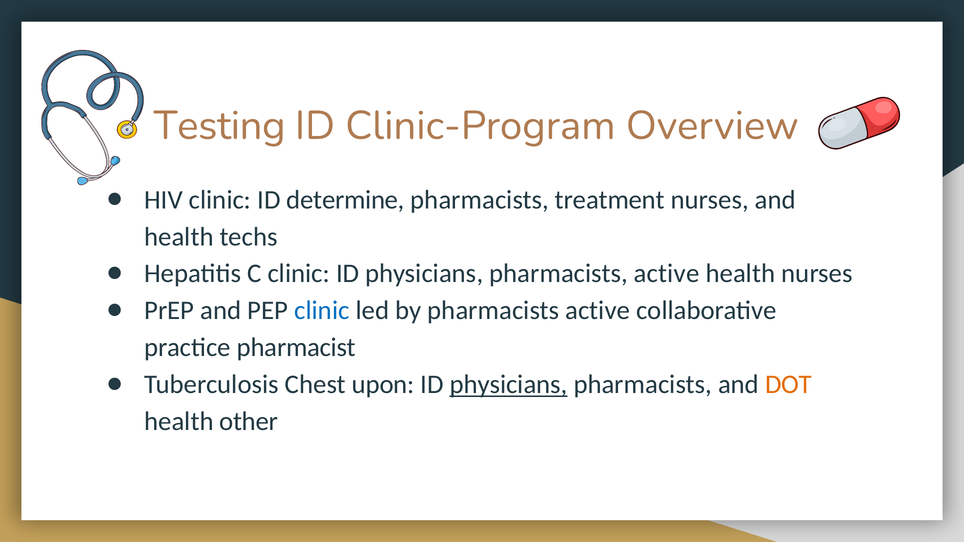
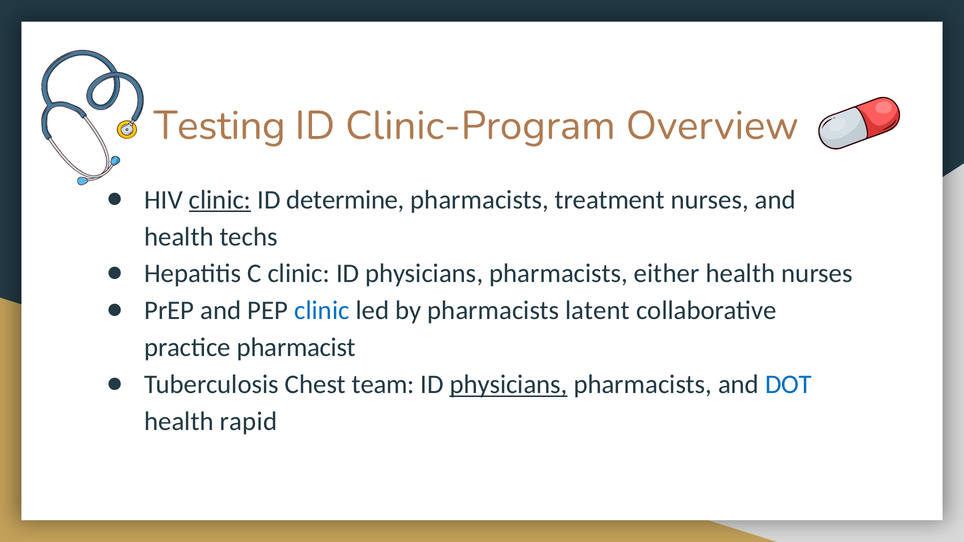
clinic at (220, 200) underline: none -> present
physicians pharmacists active: active -> either
by pharmacists active: active -> latent
upon: upon -> team
DOT colour: orange -> blue
other: other -> rapid
